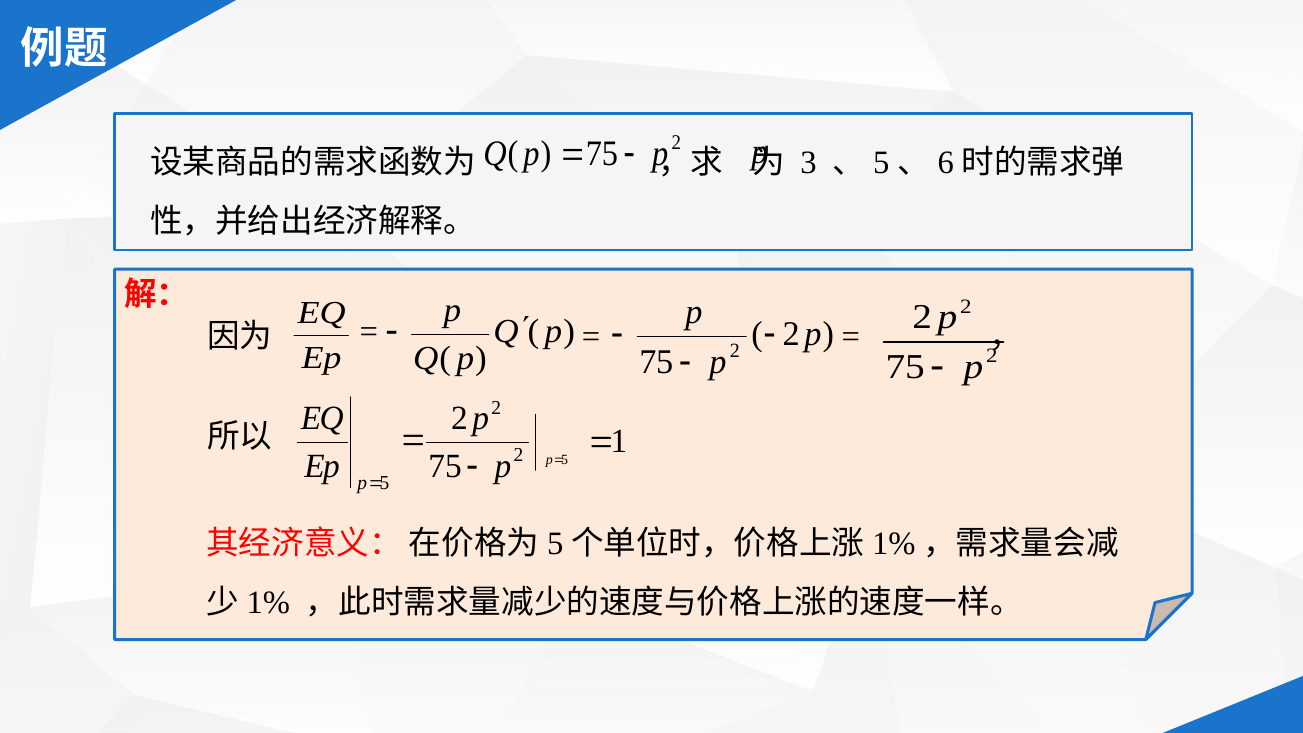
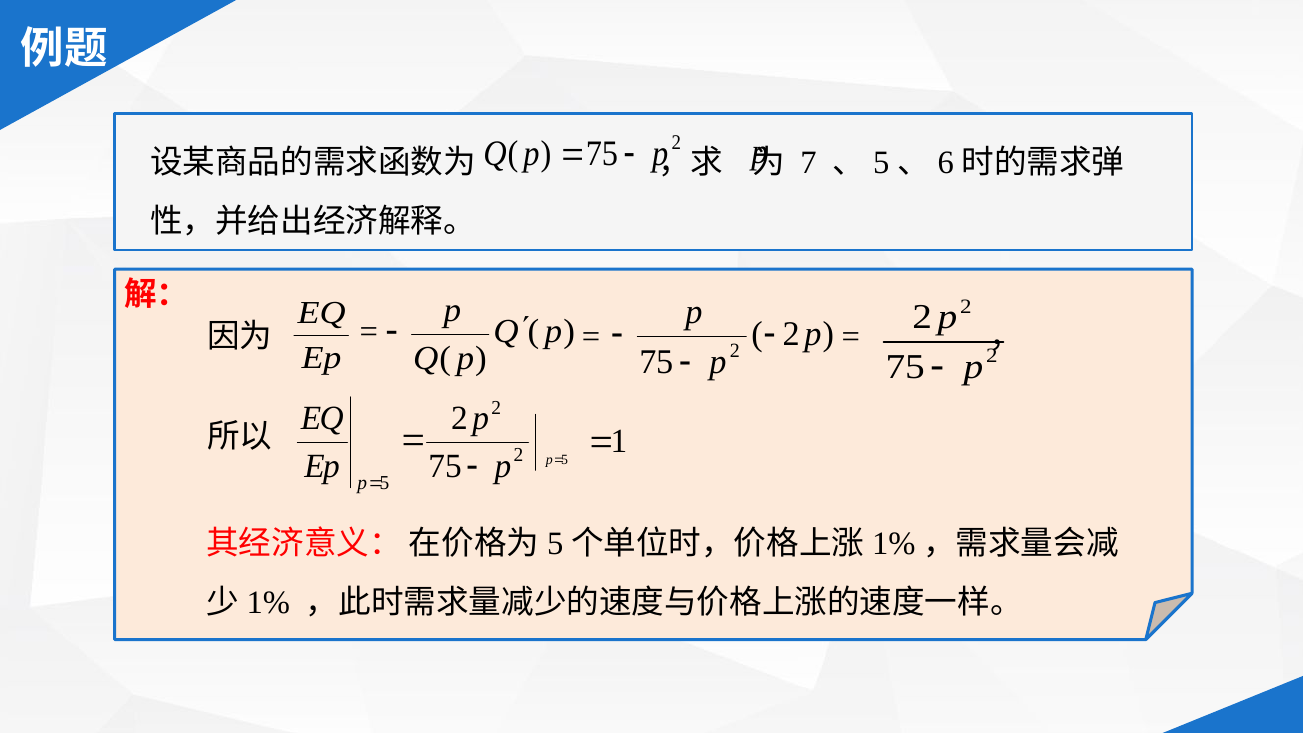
3: 3 -> 7
